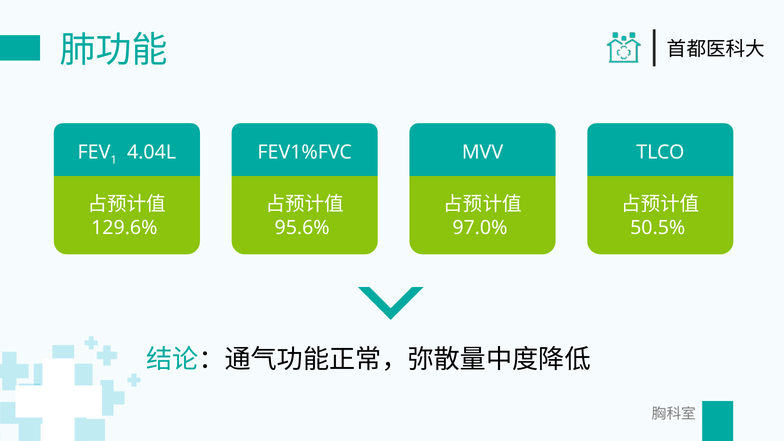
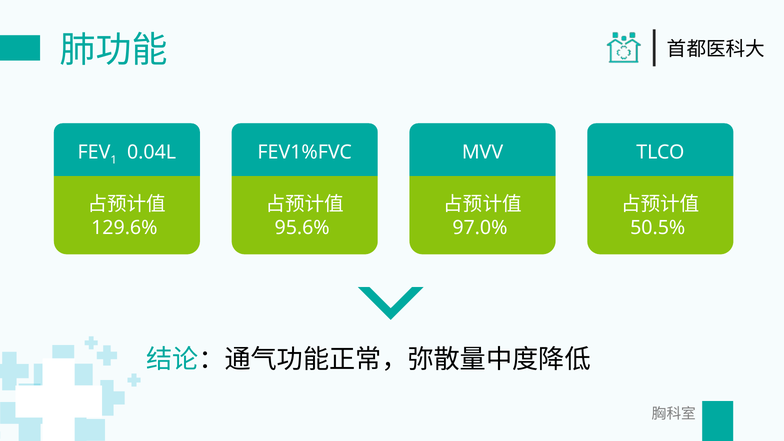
4.04L: 4.04L -> 0.04L
